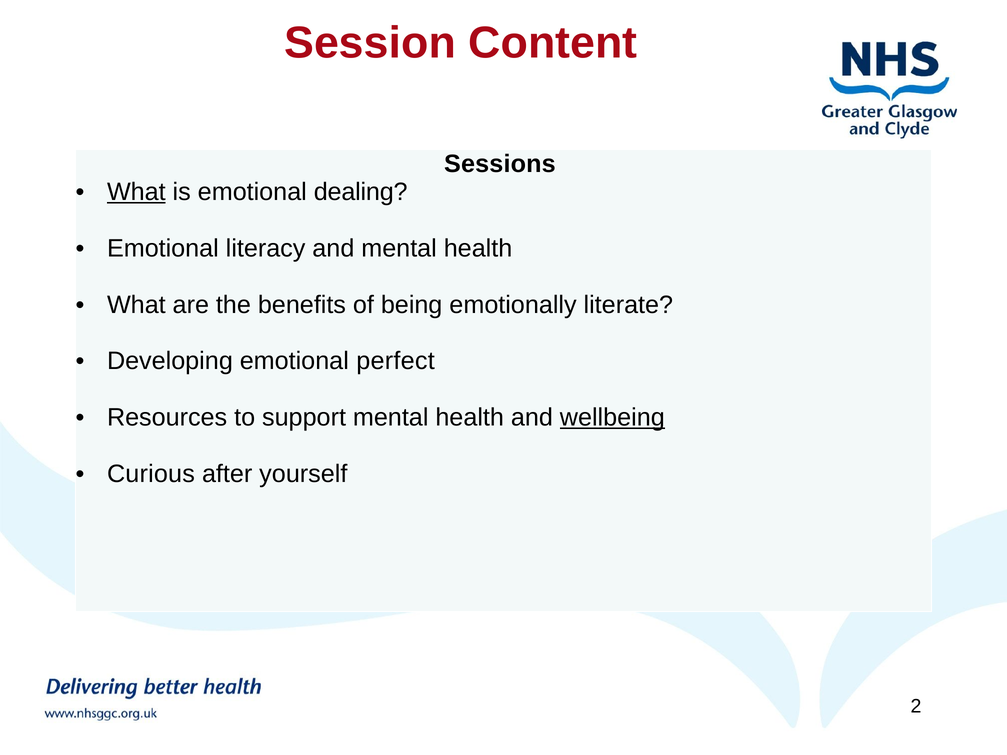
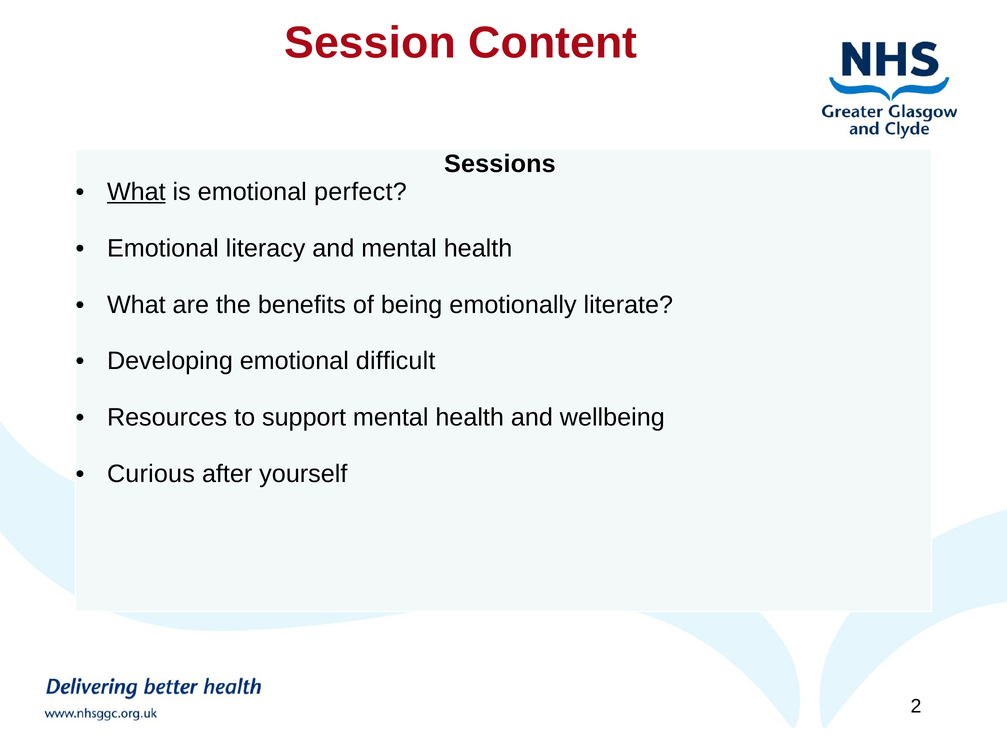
dealing: dealing -> perfect
perfect: perfect -> difficult
wellbeing underline: present -> none
